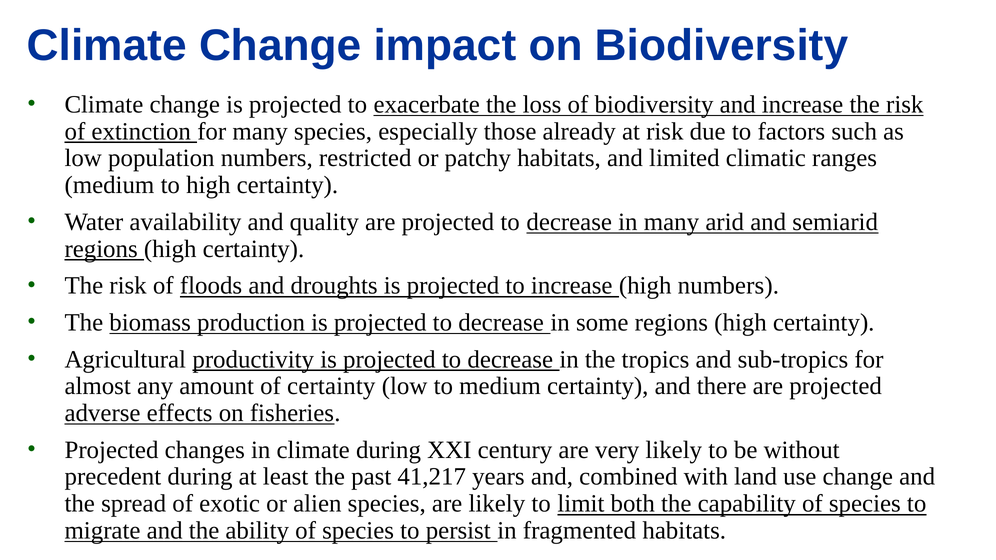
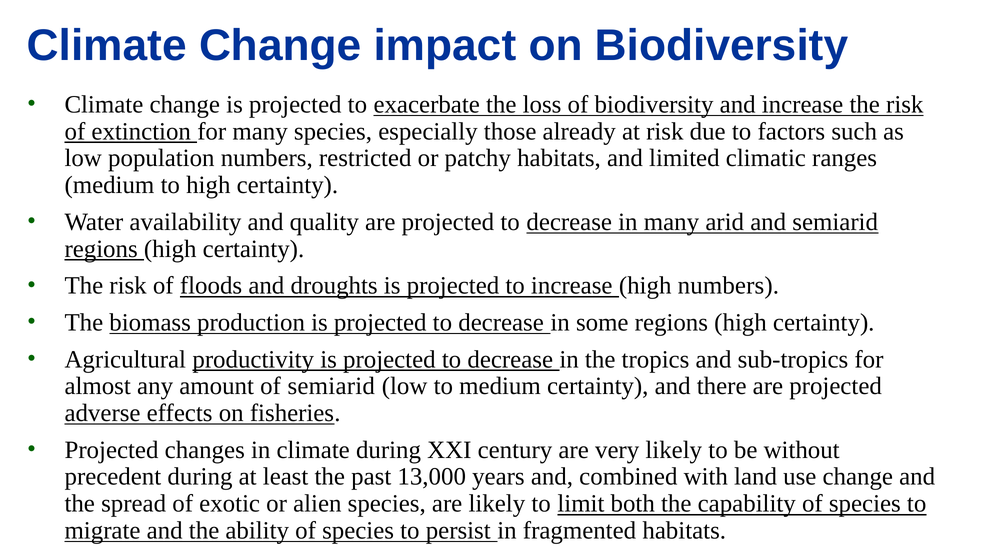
of certainty: certainty -> semiarid
41,217: 41,217 -> 13,000
